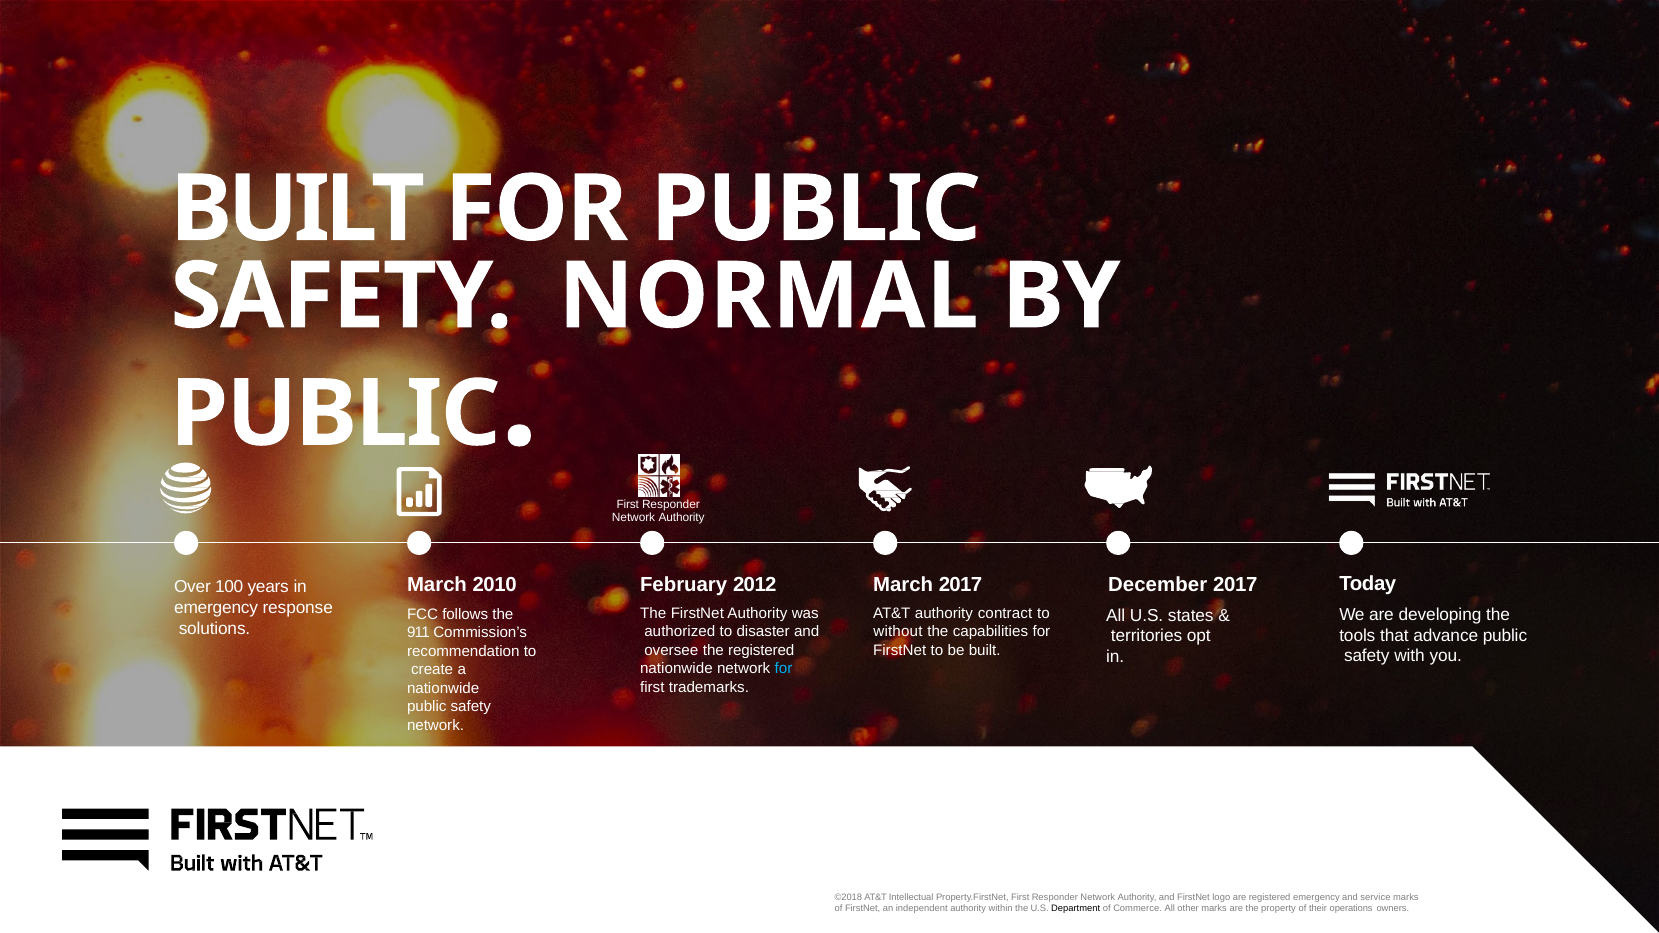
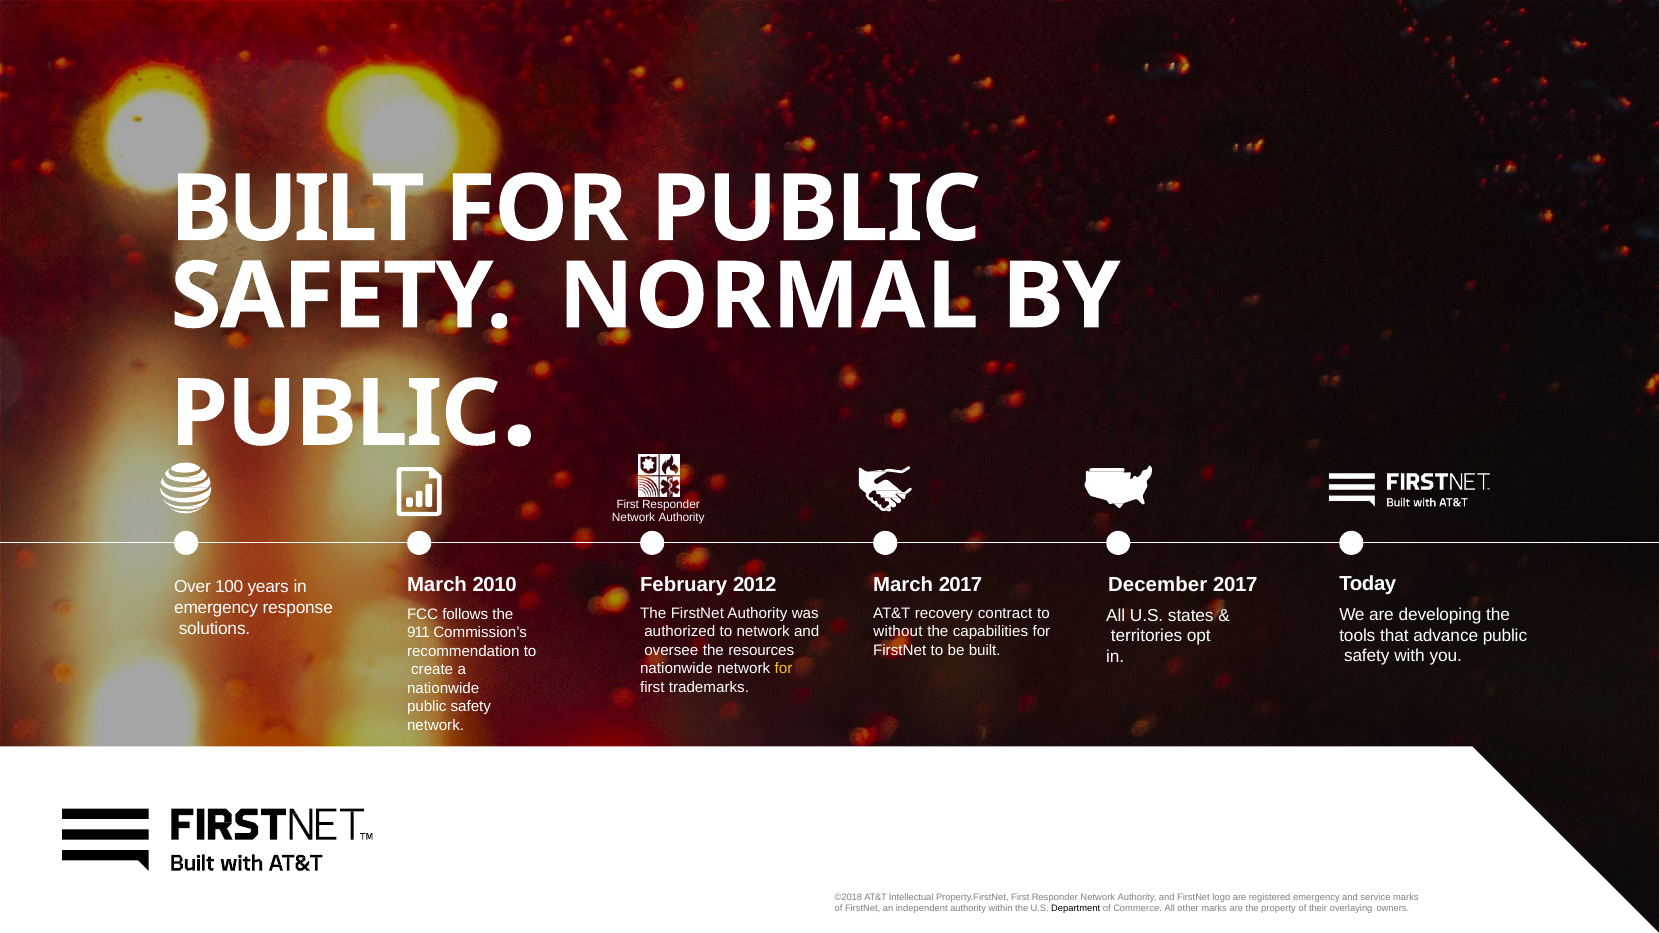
AT&T authority: authority -> recovery
to disaster: disaster -> network
the registered: registered -> resources
for at (783, 669) colour: light blue -> yellow
operations: operations -> overlaying
